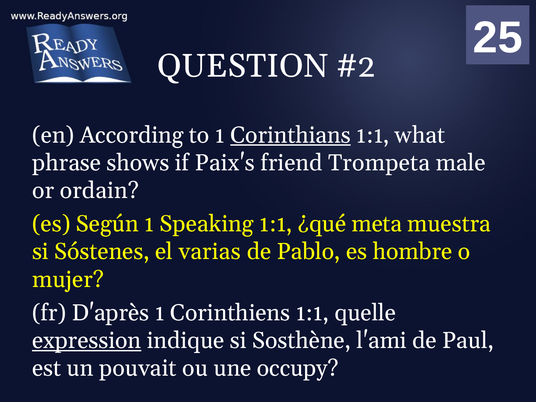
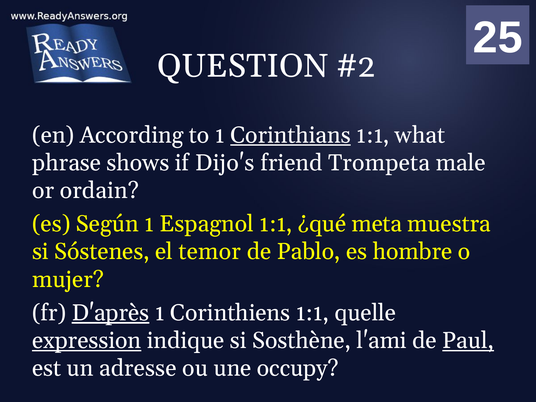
Paix's: Paix's -> Dijo's
Speaking: Speaking -> Espagnol
varias: varias -> temor
D'après underline: none -> present
Paul underline: none -> present
pouvait: pouvait -> adresse
